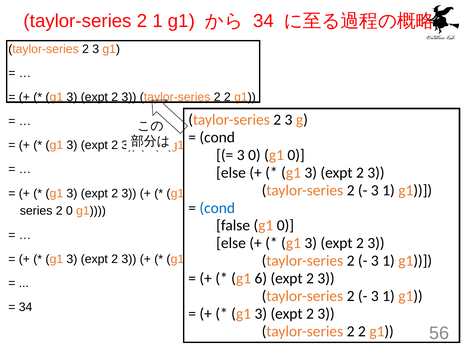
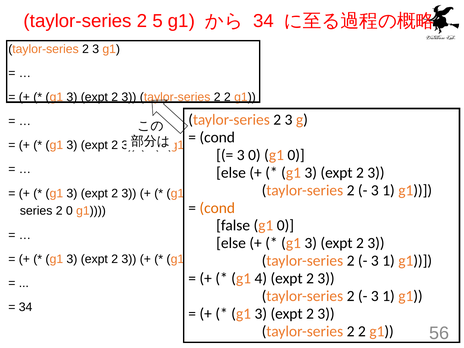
1 at (158, 21): 1 -> 5
cond at (217, 208) colour: blue -> orange
6: 6 -> 4
